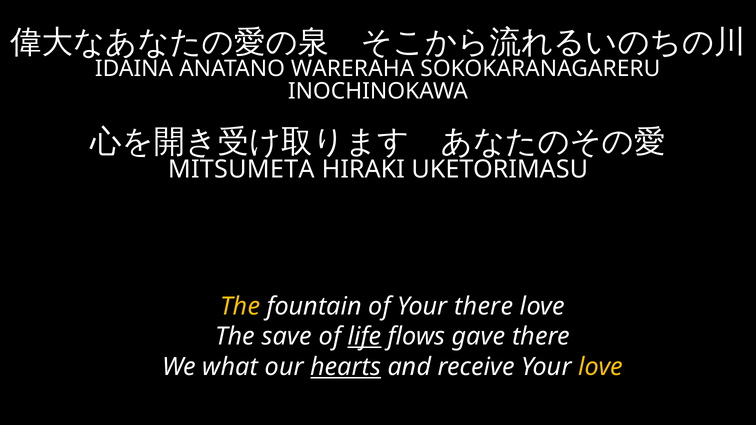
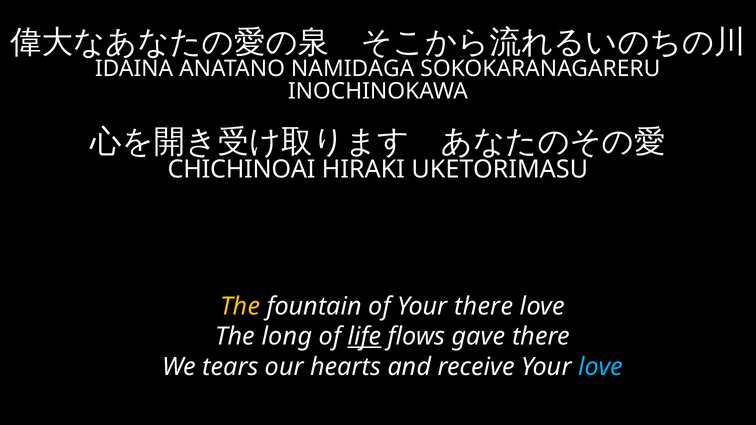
WARERAHA: WARERAHA -> NAMIDAGA
MITSUMETA: MITSUMETA -> CHICHINOAI
save: save -> long
what: what -> tears
hearts underline: present -> none
love at (601, 367) colour: yellow -> light blue
